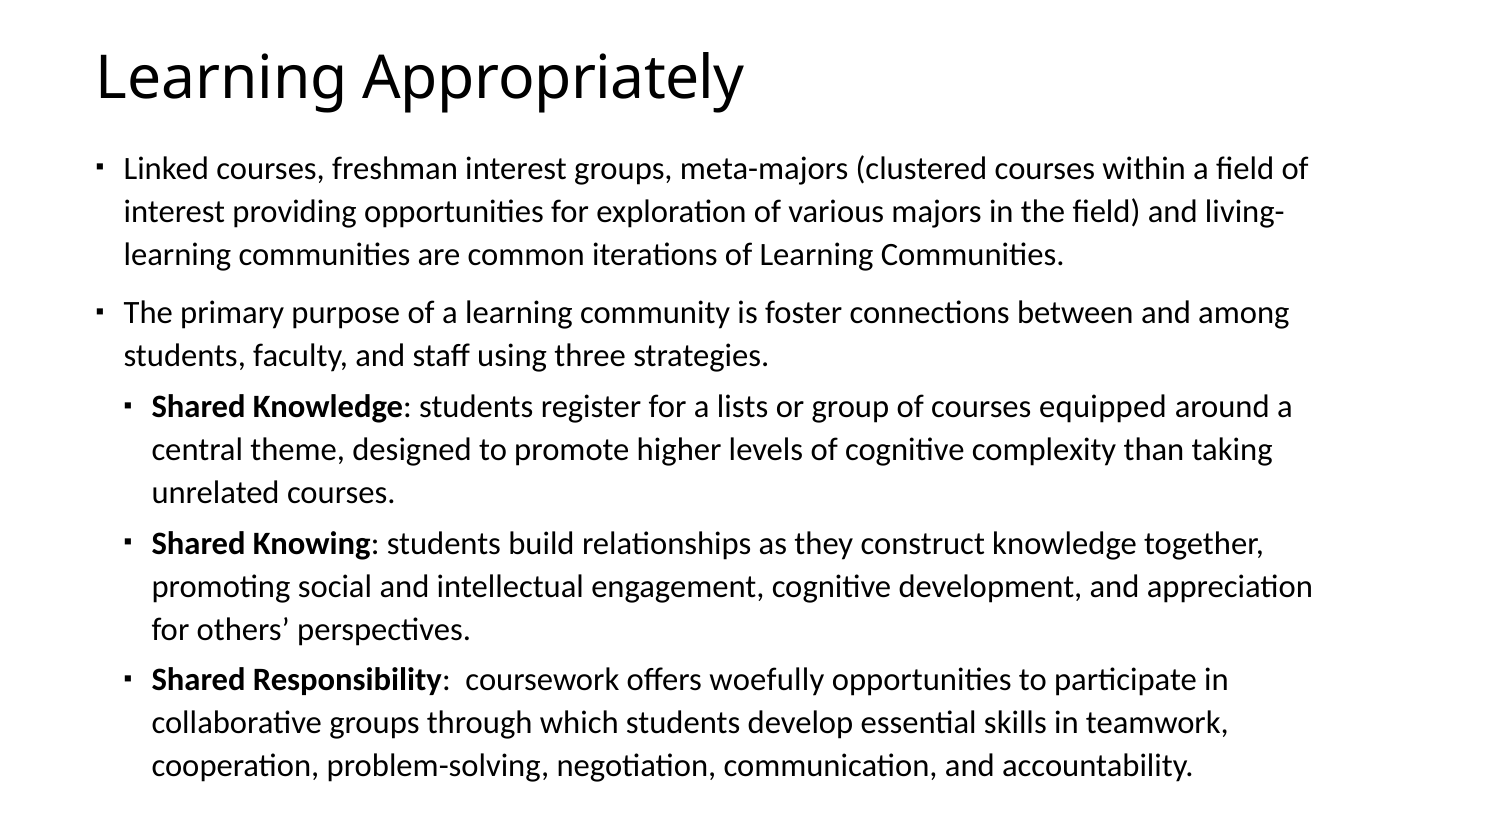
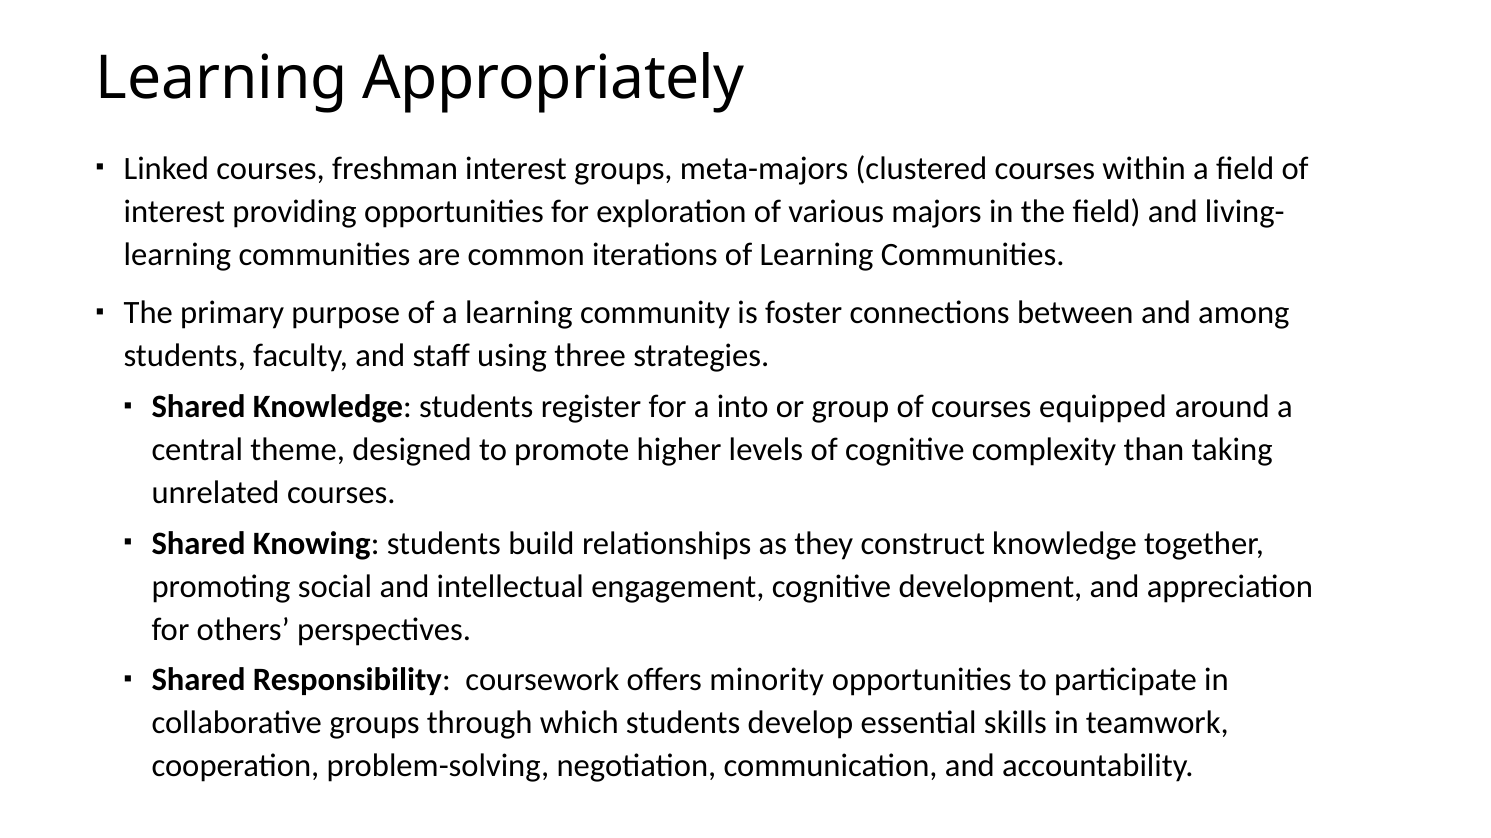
lists: lists -> into
woefully: woefully -> minority
